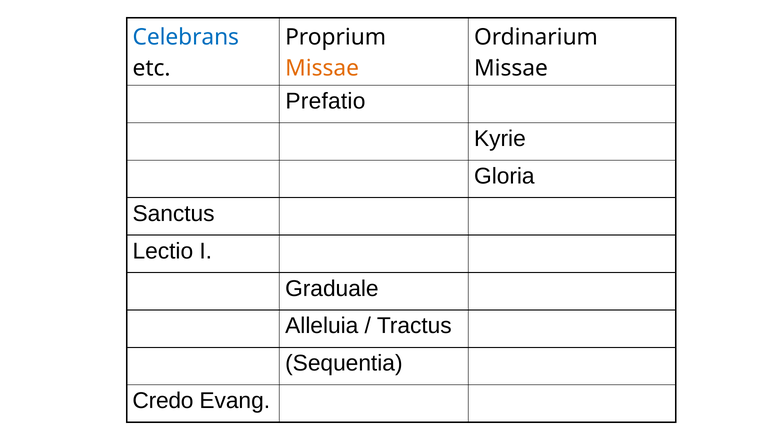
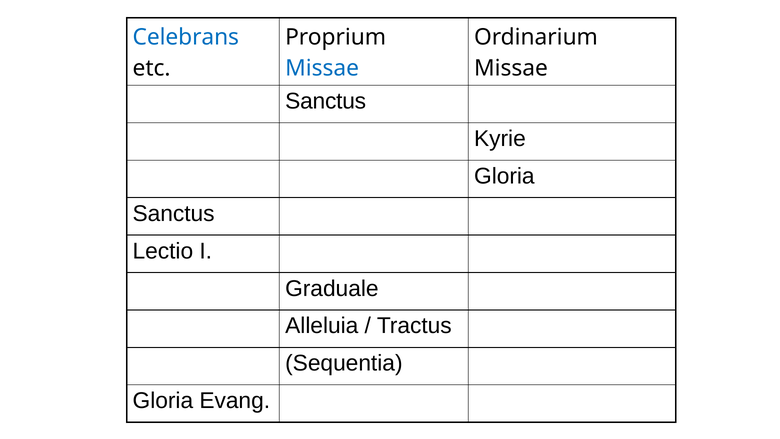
Missae at (322, 68) colour: orange -> blue
Prefatio at (325, 101): Prefatio -> Sanctus
Credo at (163, 401): Credo -> Gloria
